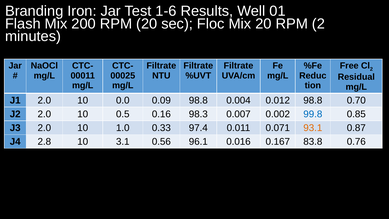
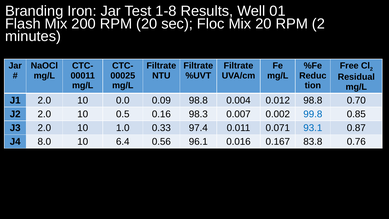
1-6: 1-6 -> 1-8
93.1 colour: orange -> blue
2.8: 2.8 -> 8.0
3.1: 3.1 -> 6.4
